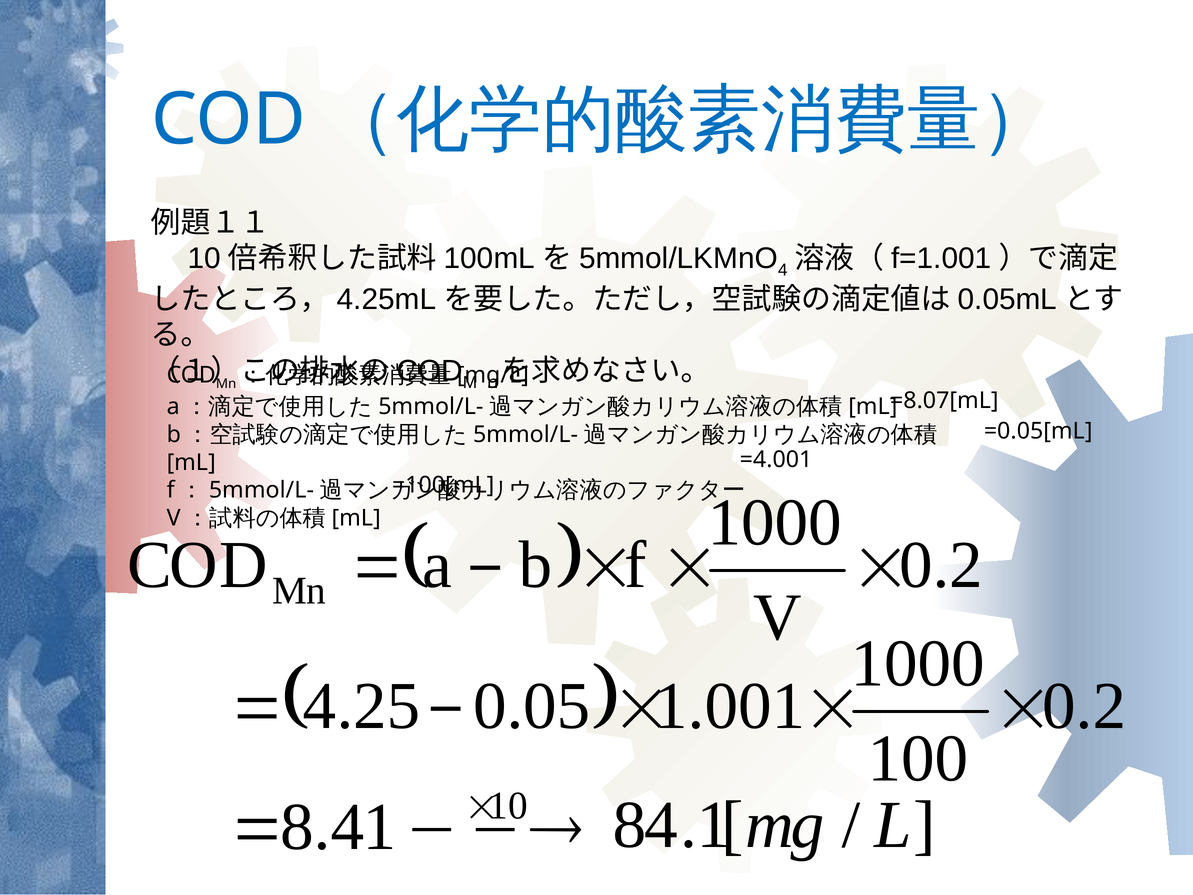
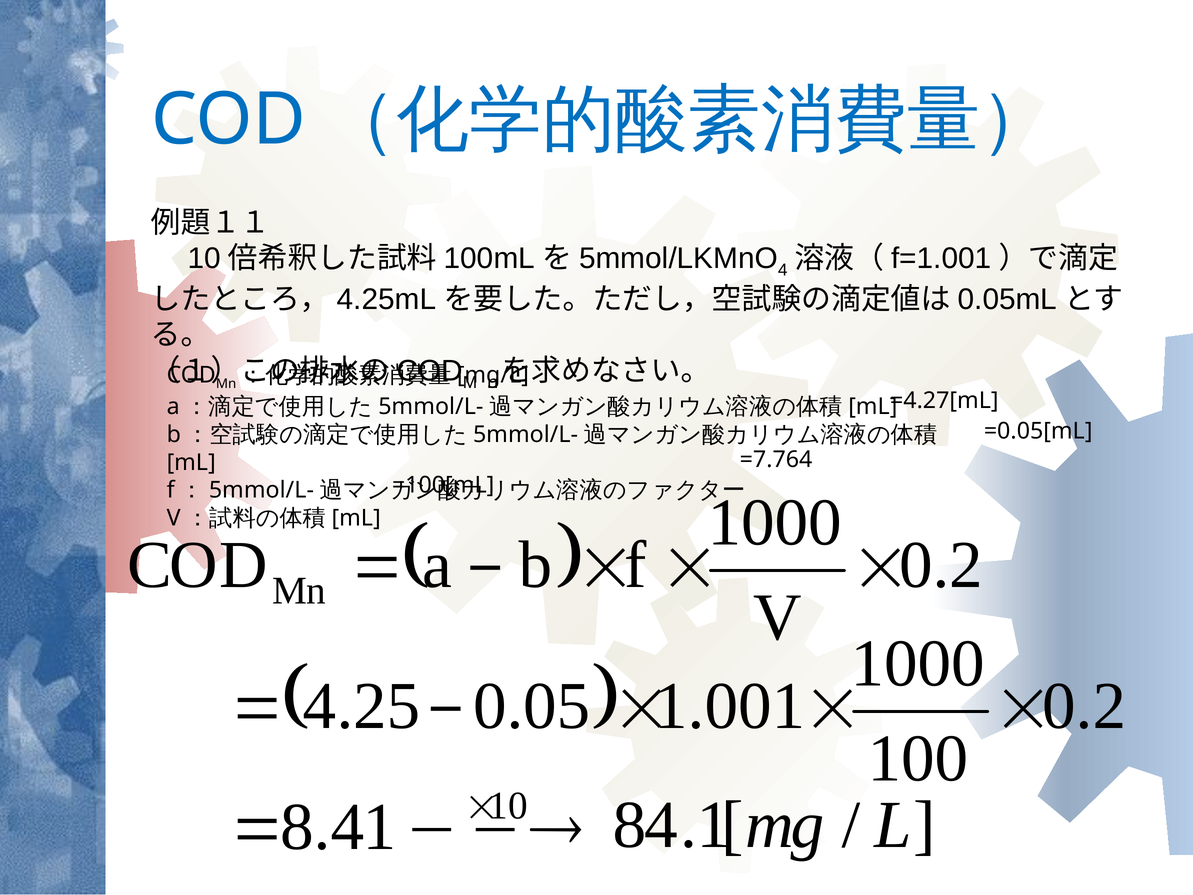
=8.07[mL: =8.07[mL -> =4.27[mL
=4.001: =4.001 -> =7.764
